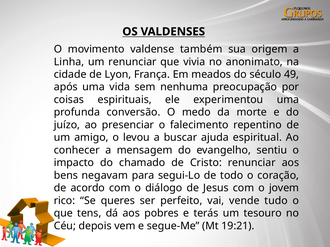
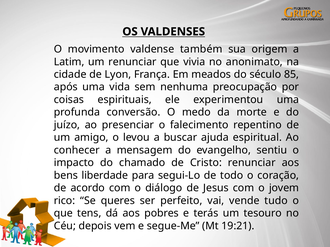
Linha: Linha -> Latim
49: 49 -> 85
negavam: negavam -> liberdade
